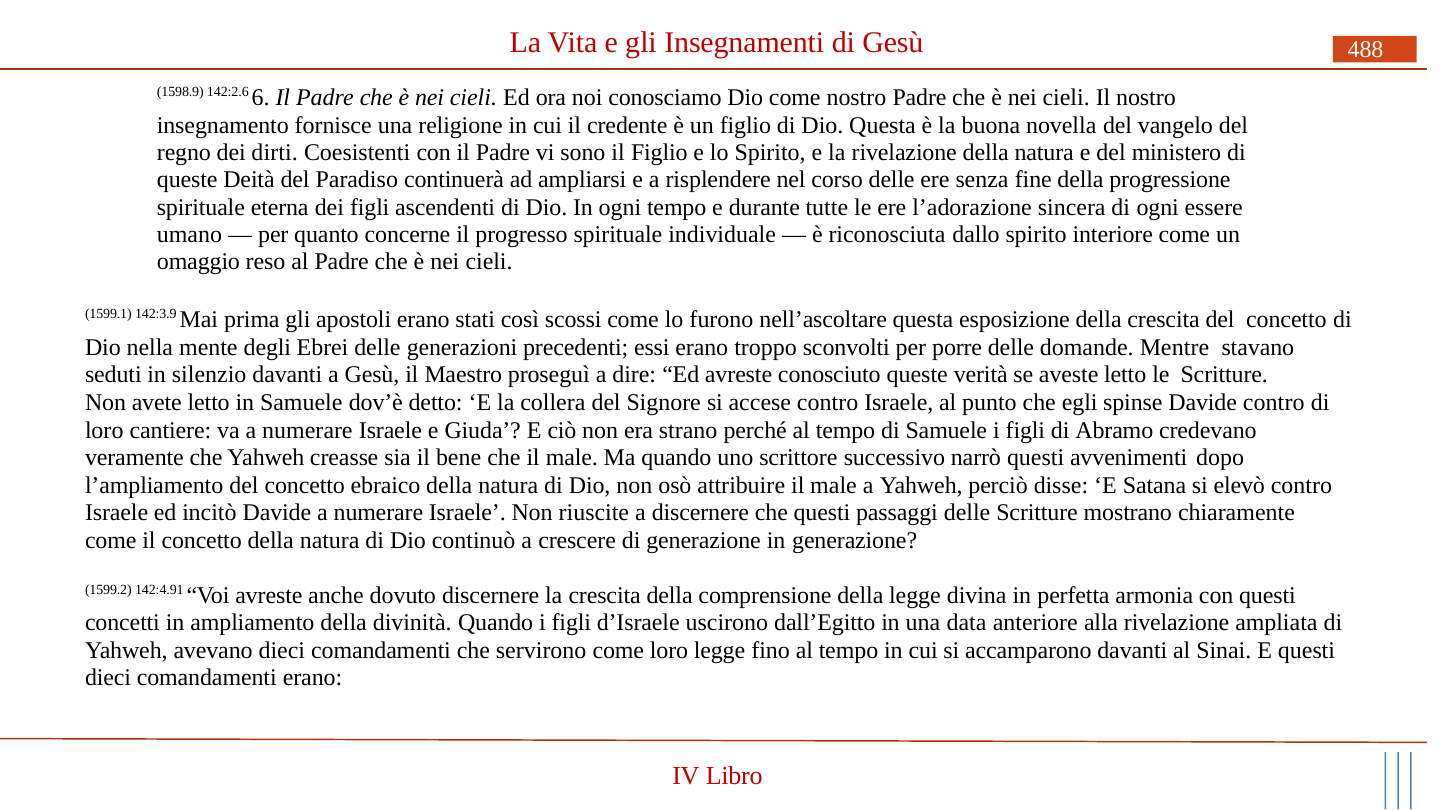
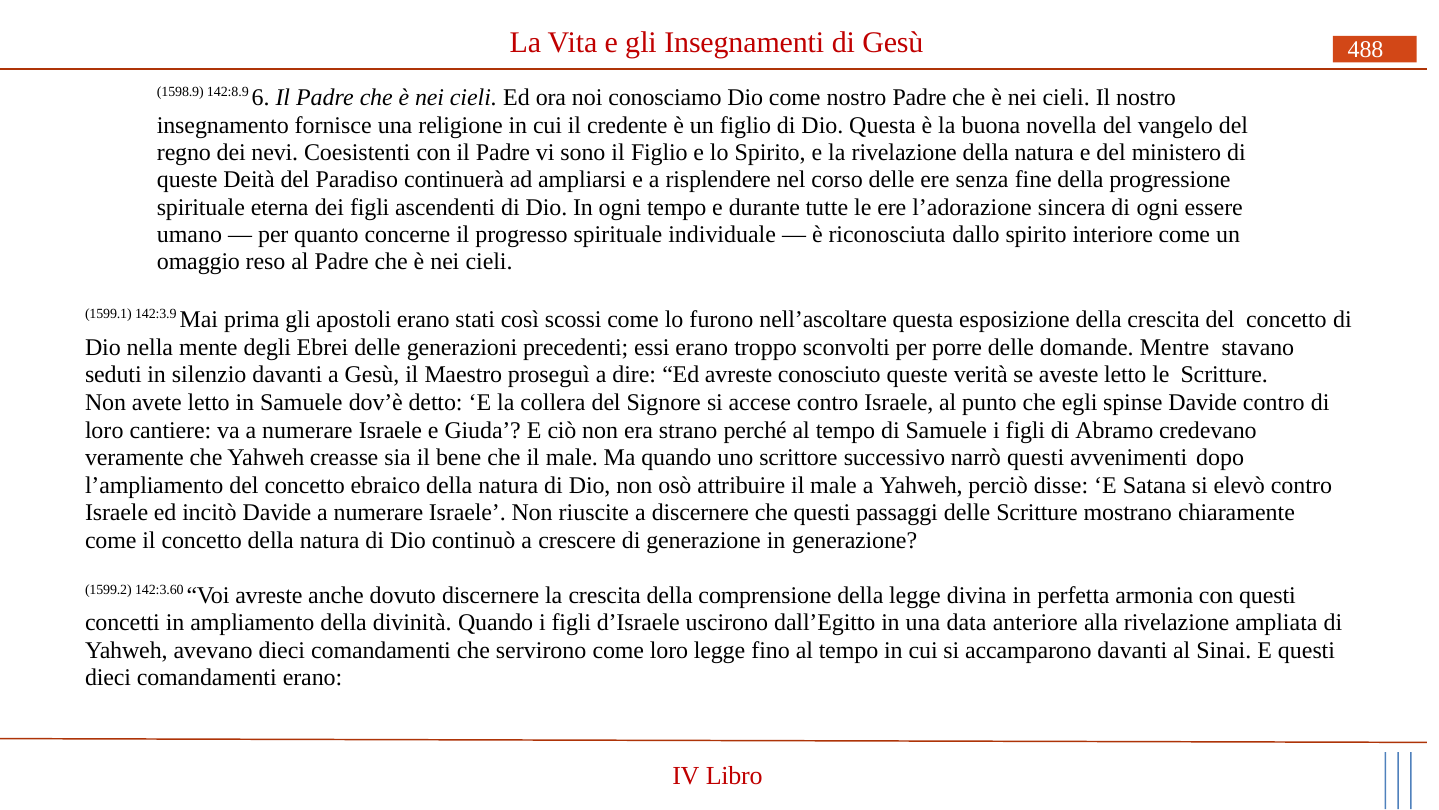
142:2.6: 142:2.6 -> 142:8.9
dirti: dirti -> nevi
142:4.91: 142:4.91 -> 142:3.60
